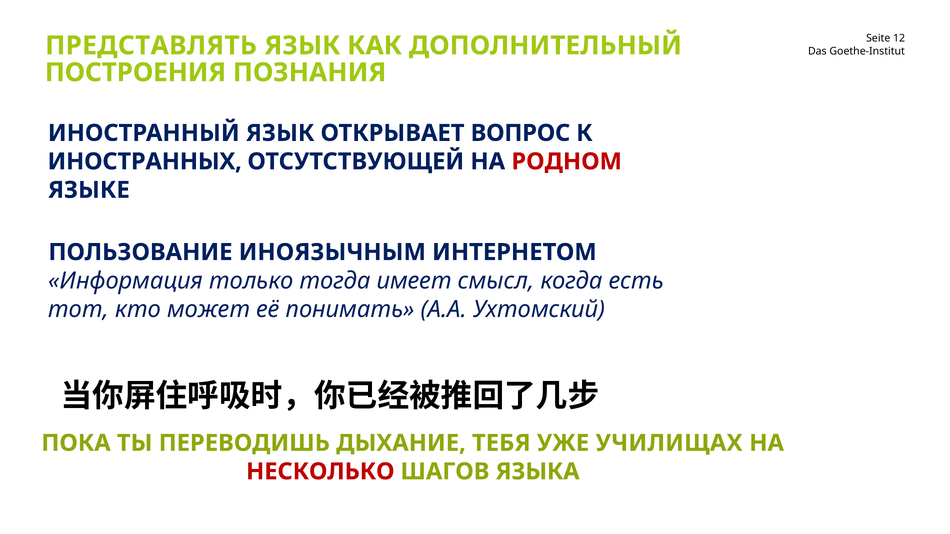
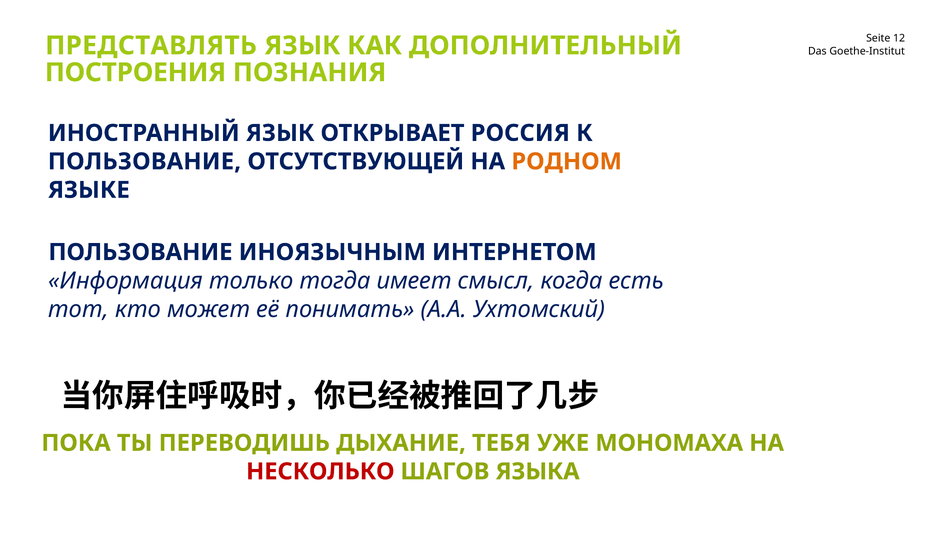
ВОПРОС: ВОПРОС -> РОССИЯ
ИНОСТРАННЫХ at (145, 162): ИНОСТРАННЫХ -> ПОЛЬЗОВАНИЕ
РОДНОМ colour: red -> orange
УЧИЛИЩАХ: УЧИЛИЩАХ -> МОНОМАХА
